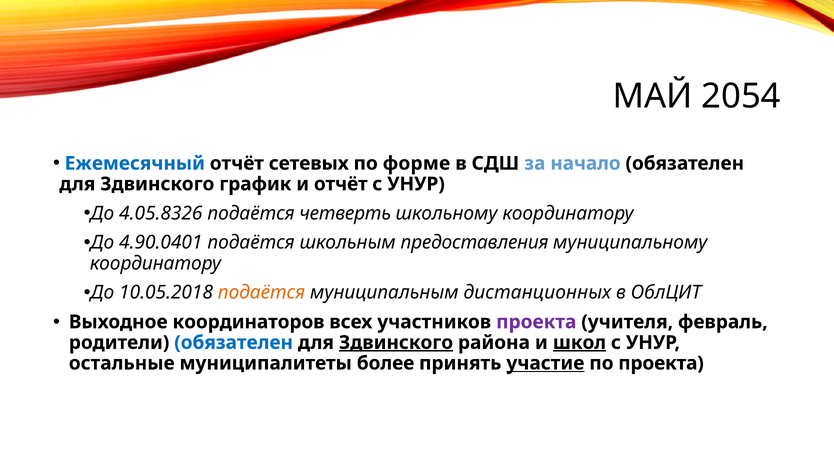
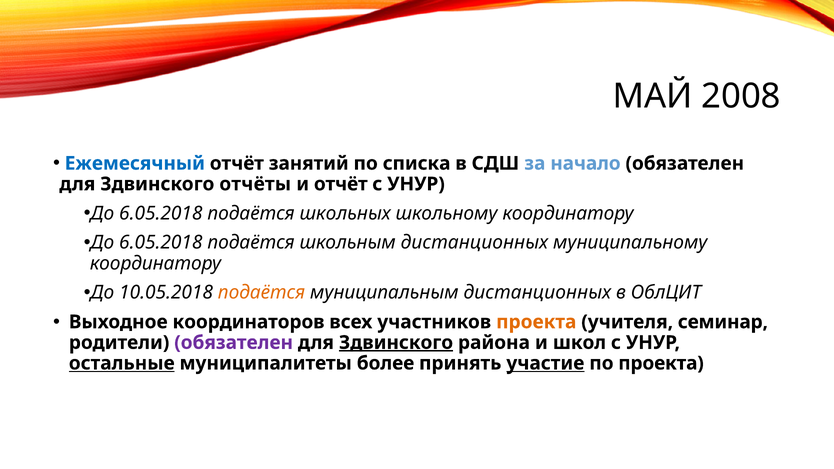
2054: 2054 -> 2008
сетевых: сетевых -> занятий
форме: форме -> списка
график: график -> отчёты
4.05.8326 at (161, 213): 4.05.8326 -> 6.05.2018
четверть: четверть -> школьных
4.90.0401 at (161, 243): 4.90.0401 -> 6.05.2018
школьным предоставления: предоставления -> дистанционных
проекта at (536, 322) colour: purple -> orange
февраль: февраль -> семинар
обязателен at (234, 343) colour: blue -> purple
школ underline: present -> none
остальные underline: none -> present
